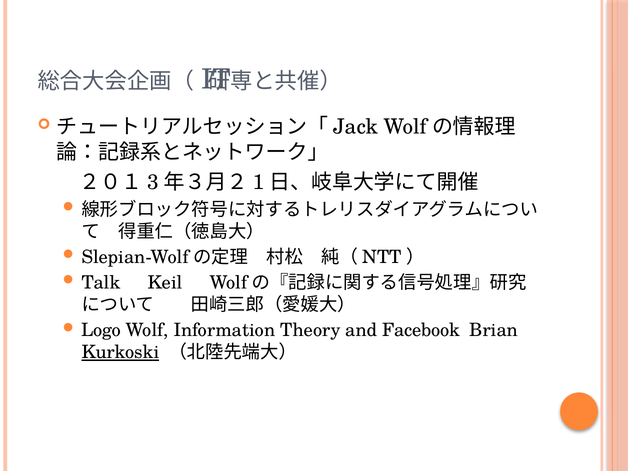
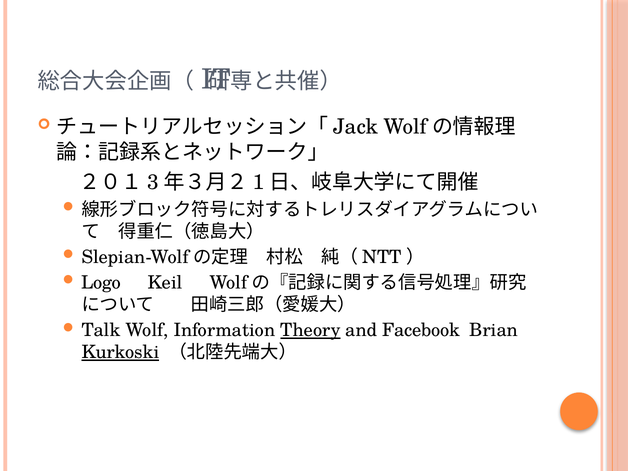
Talk: Talk -> Logo
Logo: Logo -> Talk
Theory underline: none -> present
